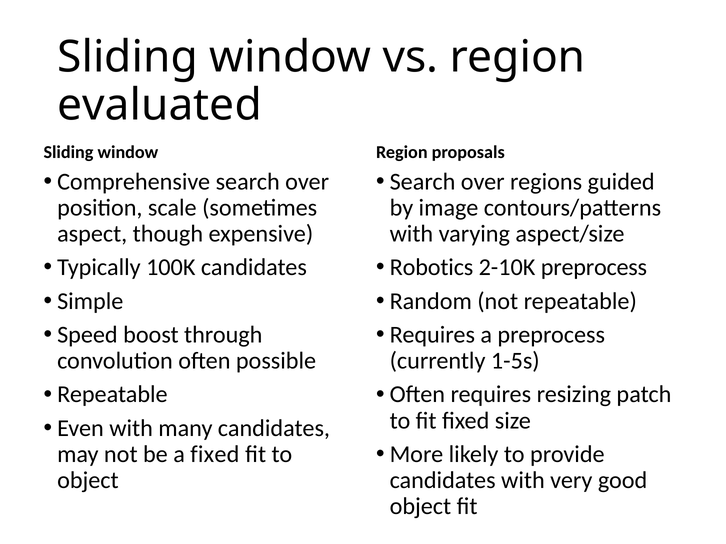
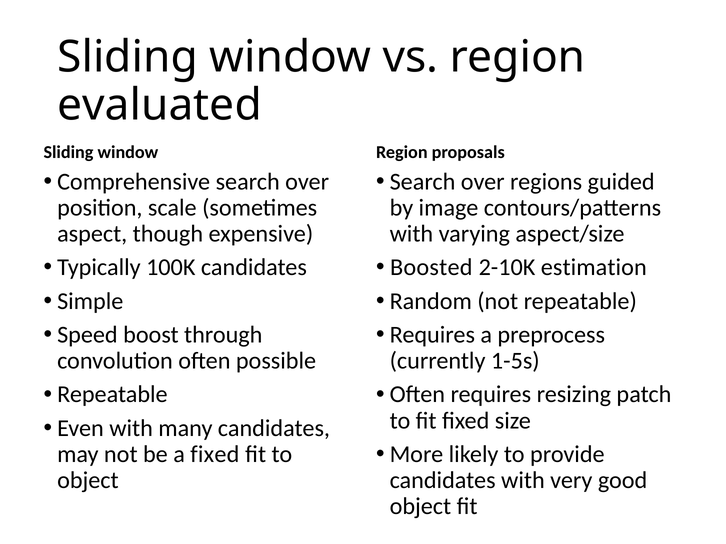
Robotics: Robotics -> Boosted
2-10K preprocess: preprocess -> estimation
